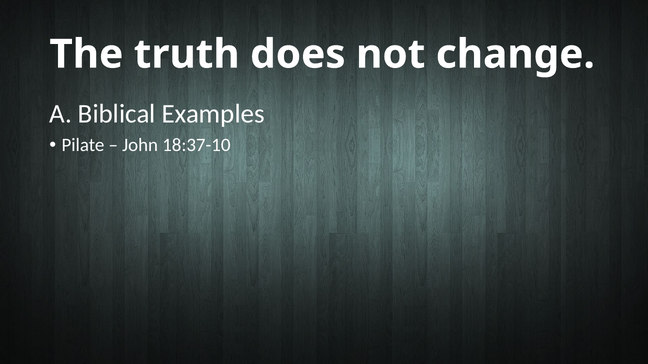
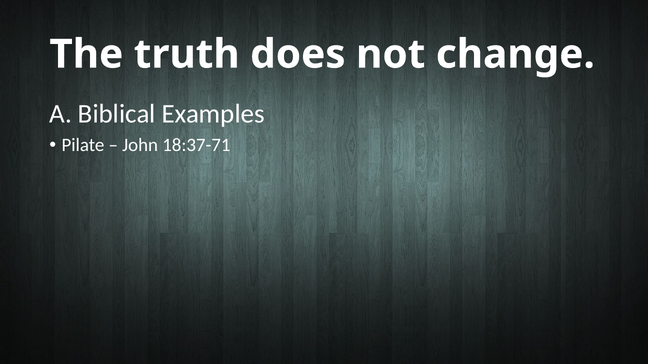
18:37-10: 18:37-10 -> 18:37-71
